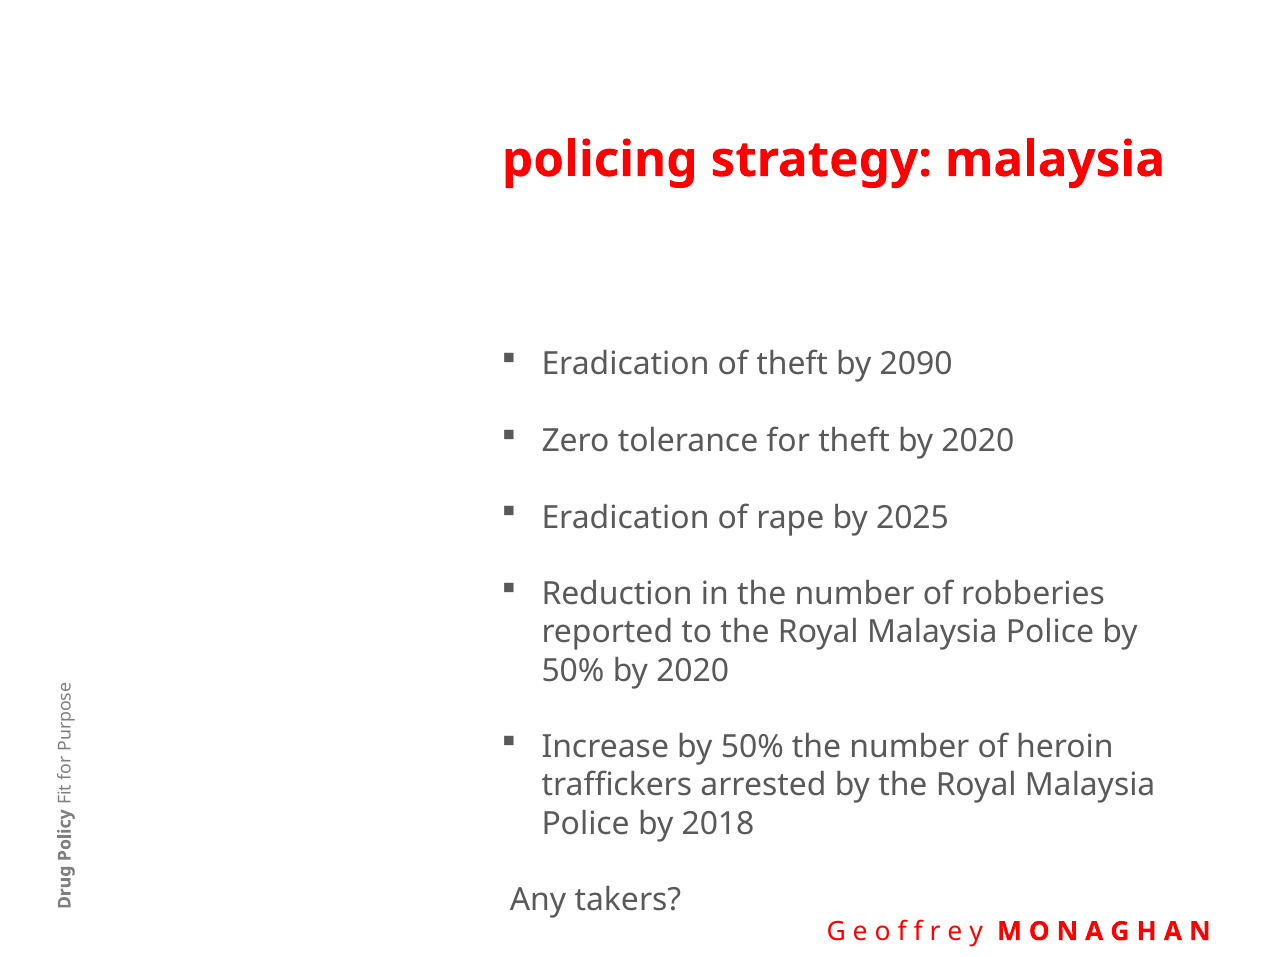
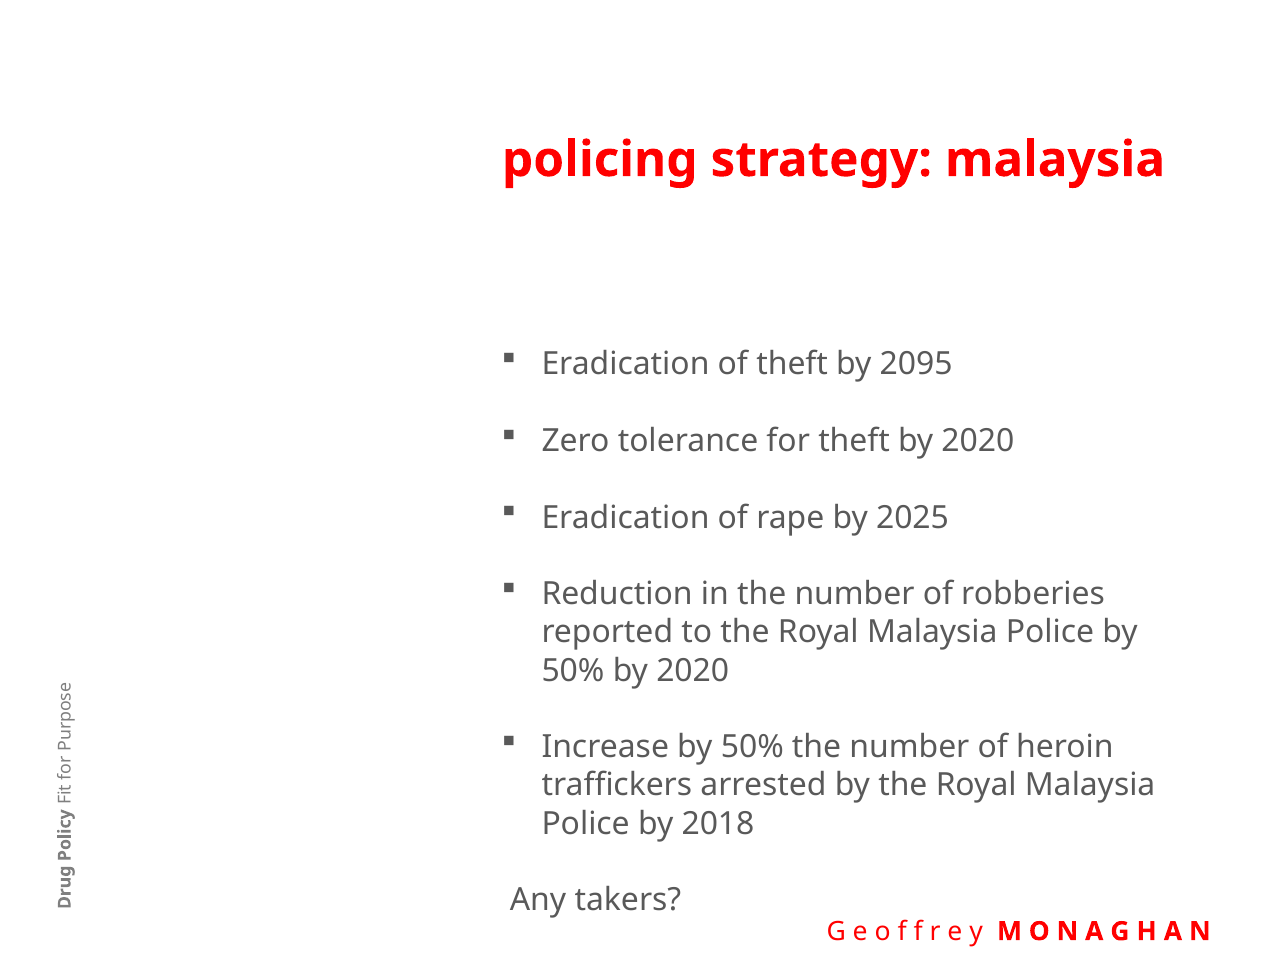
2090: 2090 -> 2095
